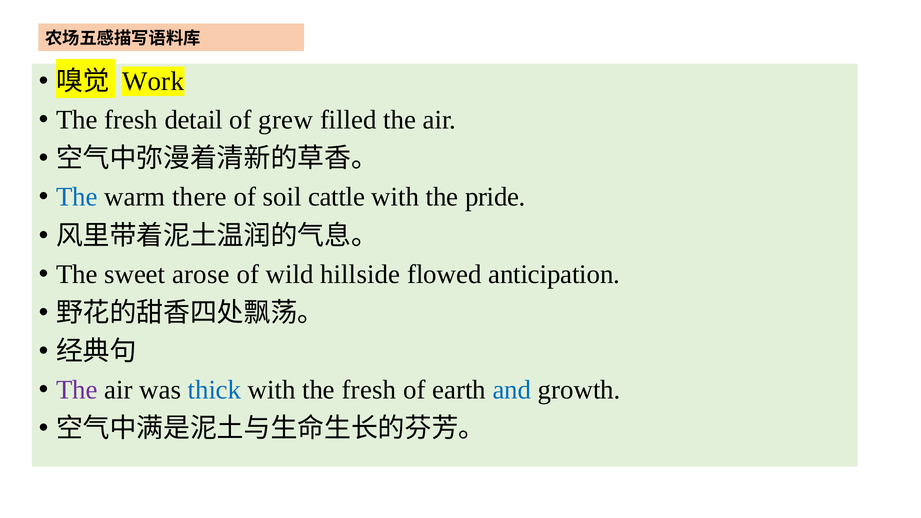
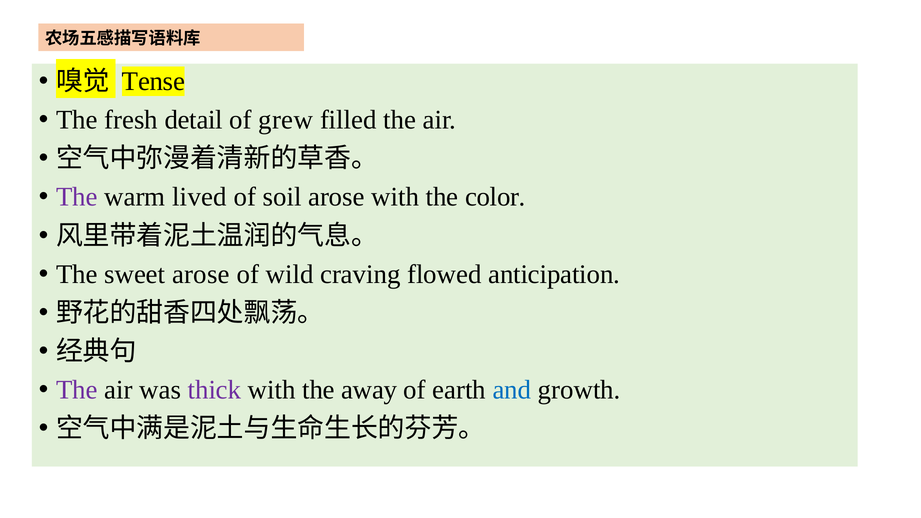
Work: Work -> Tense
The at (77, 197) colour: blue -> purple
there: there -> lived
soil cattle: cattle -> arose
pride: pride -> color
hillside: hillside -> craving
thick colour: blue -> purple
with the fresh: fresh -> away
